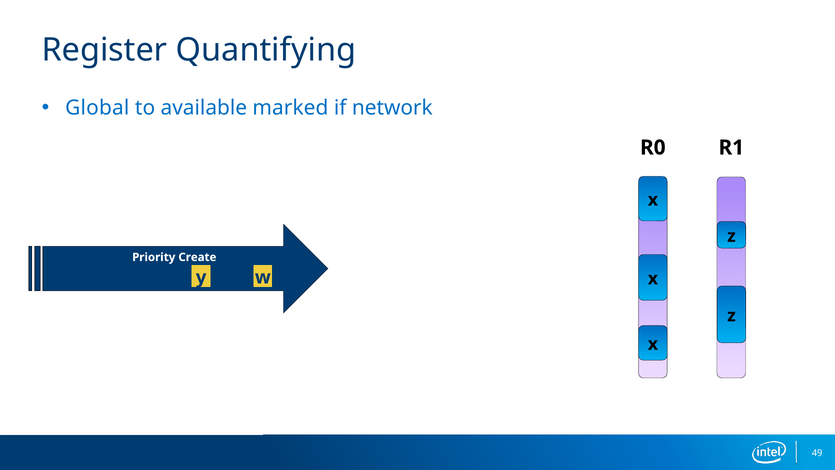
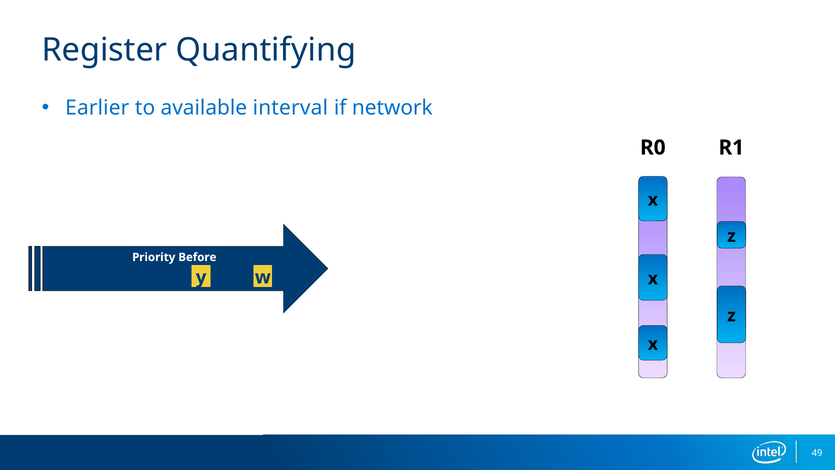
Global: Global -> Earlier
marked: marked -> interval
Create: Create -> Before
